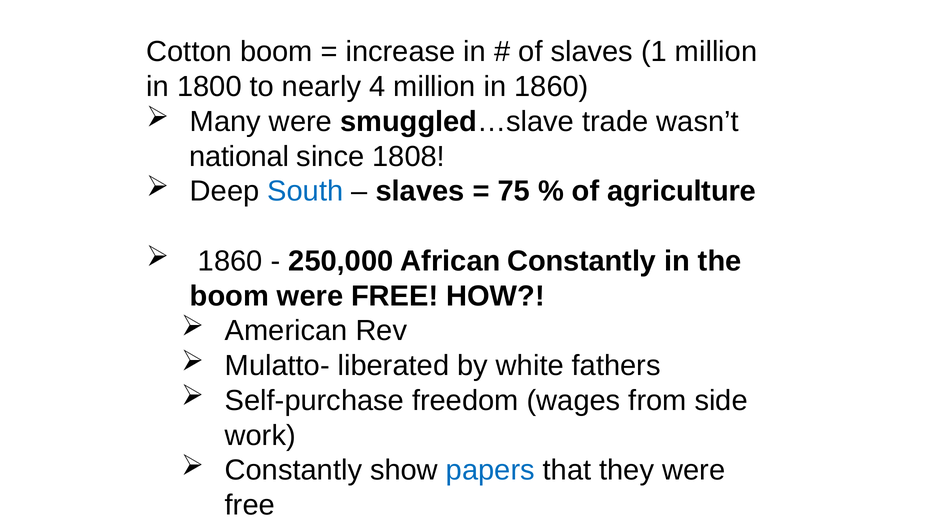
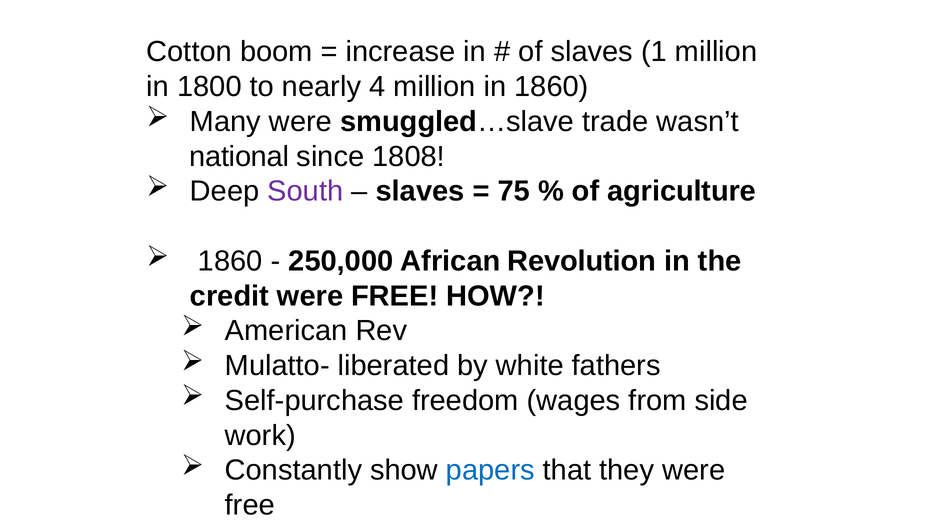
South colour: blue -> purple
African Constantly: Constantly -> Revolution
boom at (229, 296): boom -> credit
